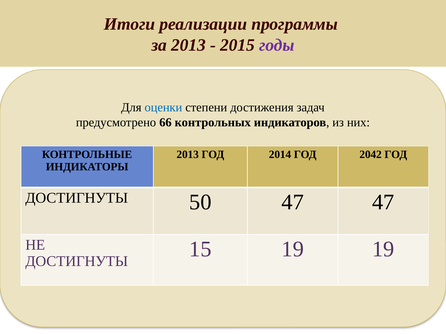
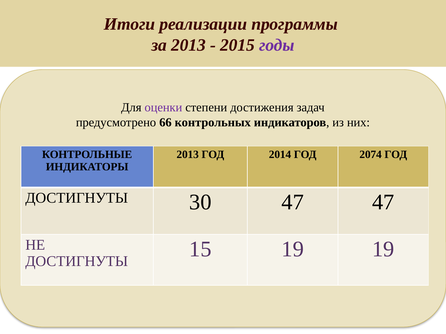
оценки colour: blue -> purple
2042: 2042 -> 2074
50: 50 -> 30
